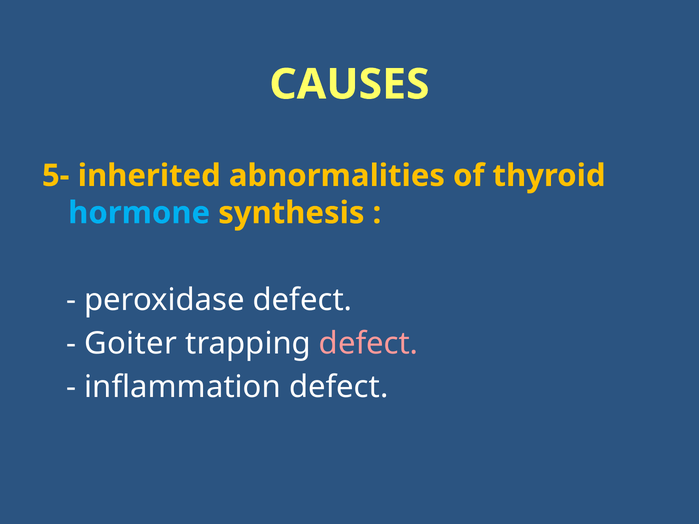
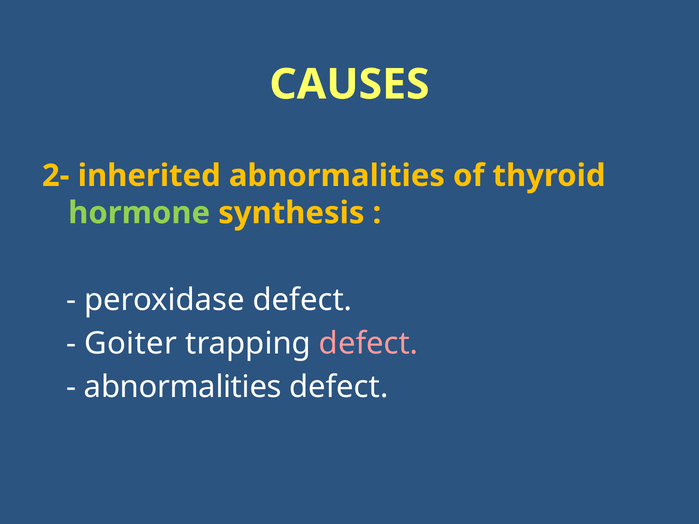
5-: 5- -> 2-
hormone colour: light blue -> light green
inflammation at (183, 387): inflammation -> abnormalities
